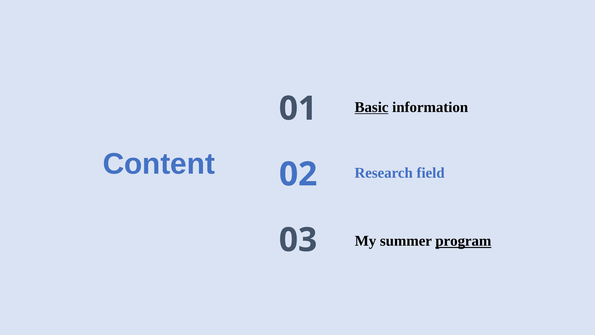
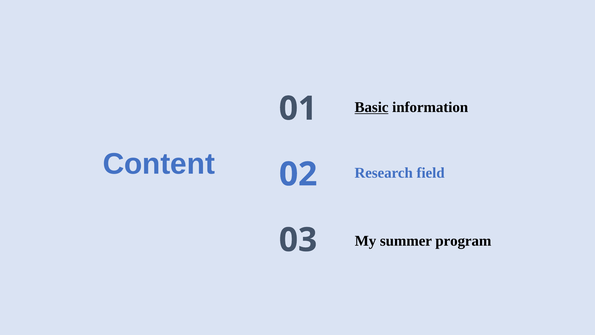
program underline: present -> none
